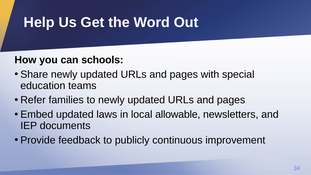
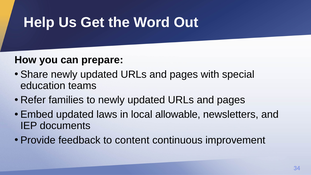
schools: schools -> prepare
publicly: publicly -> content
